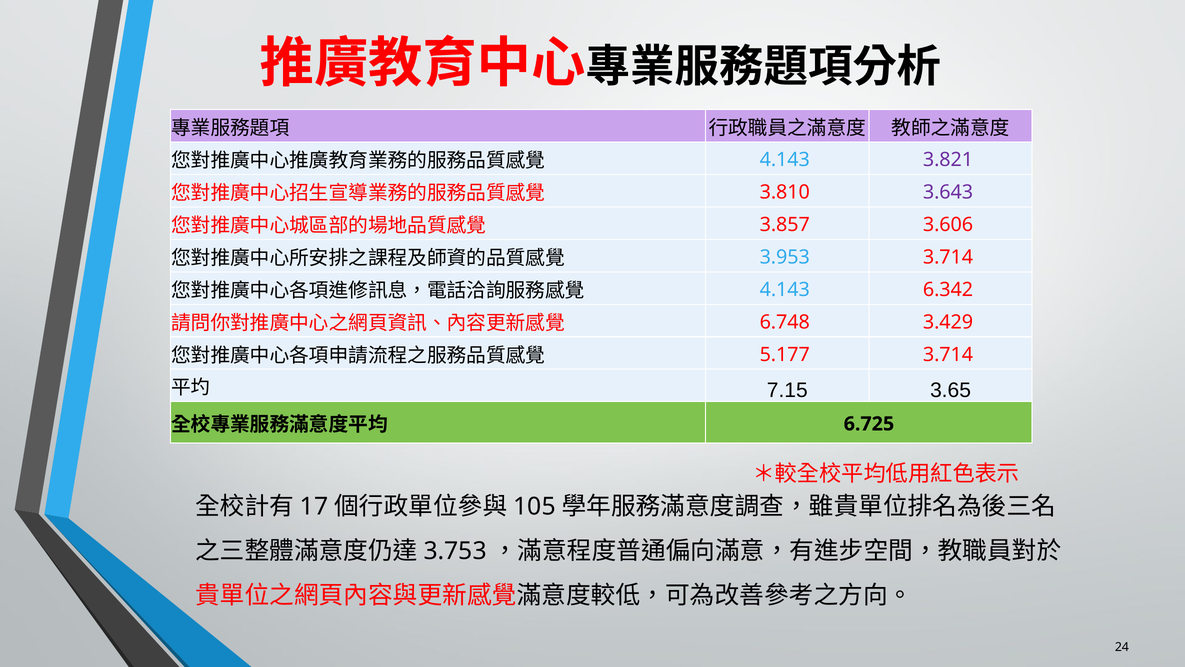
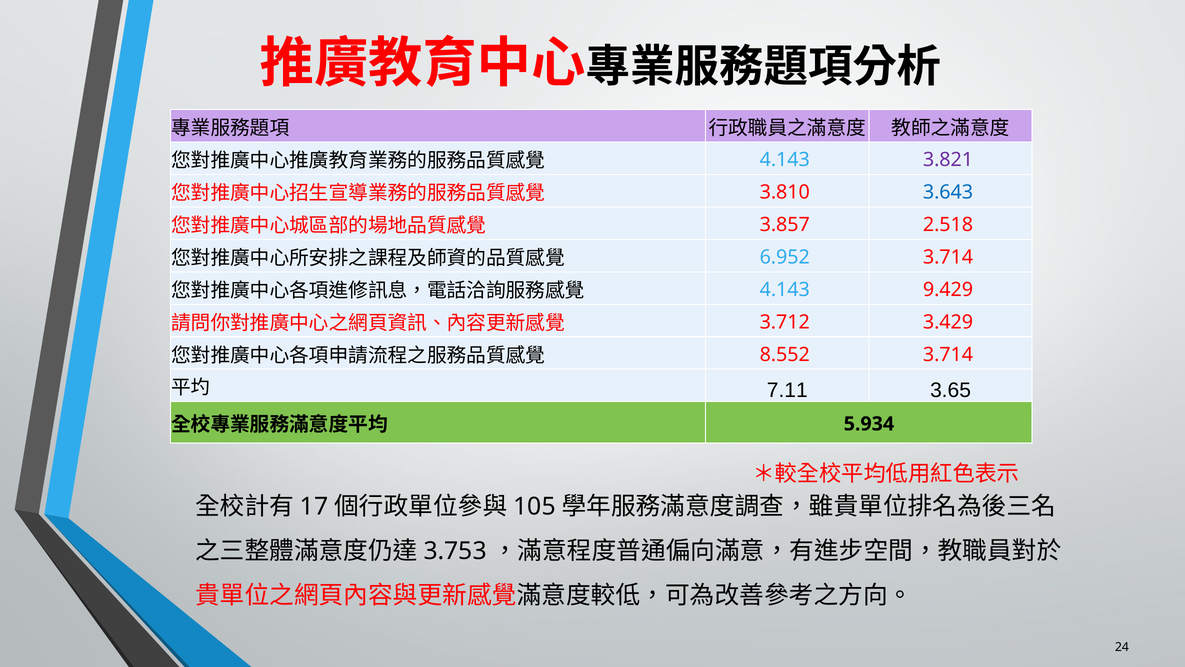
3.643 colour: purple -> blue
3.606: 3.606 -> 2.518
3.953: 3.953 -> 6.952
6.342: 6.342 -> 9.429
6.748: 6.748 -> 3.712
5.177: 5.177 -> 8.552
7.15: 7.15 -> 7.11
6.725: 6.725 -> 5.934
